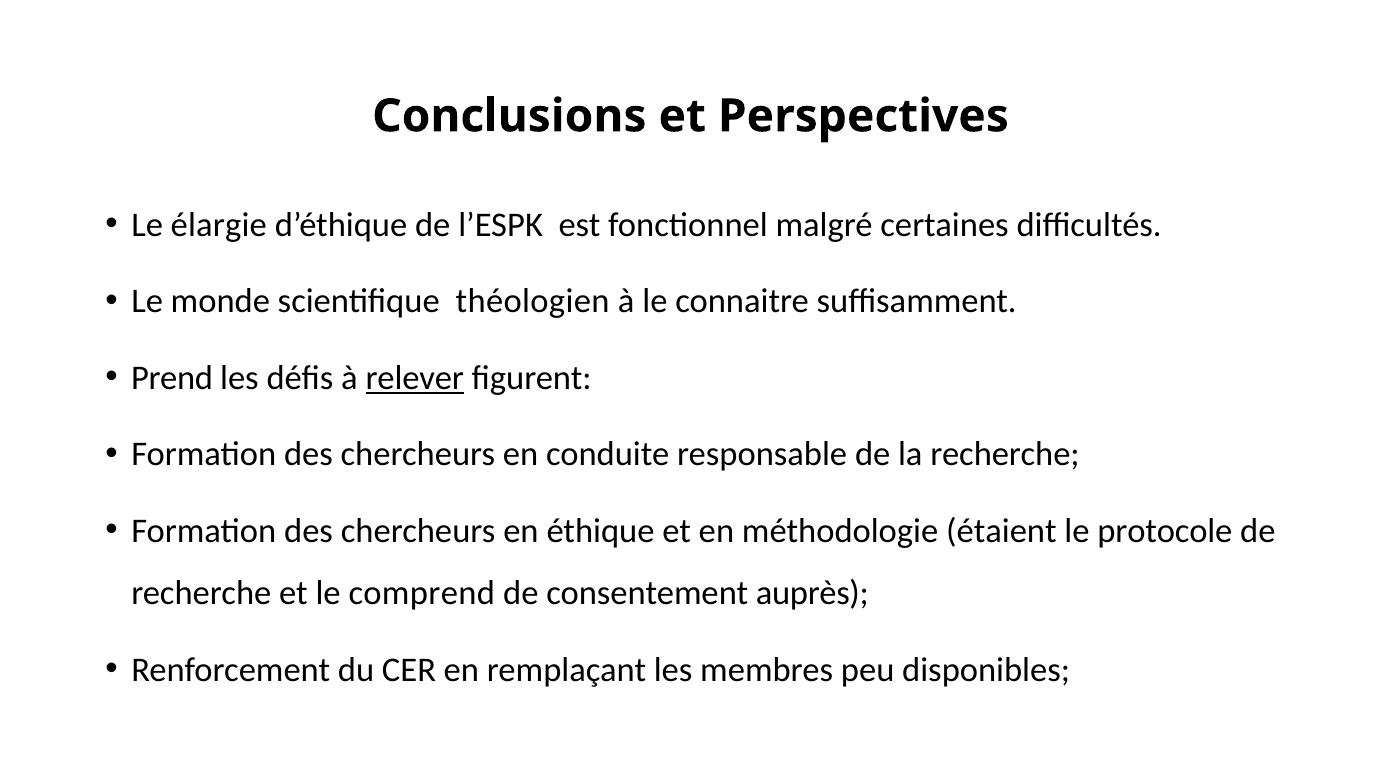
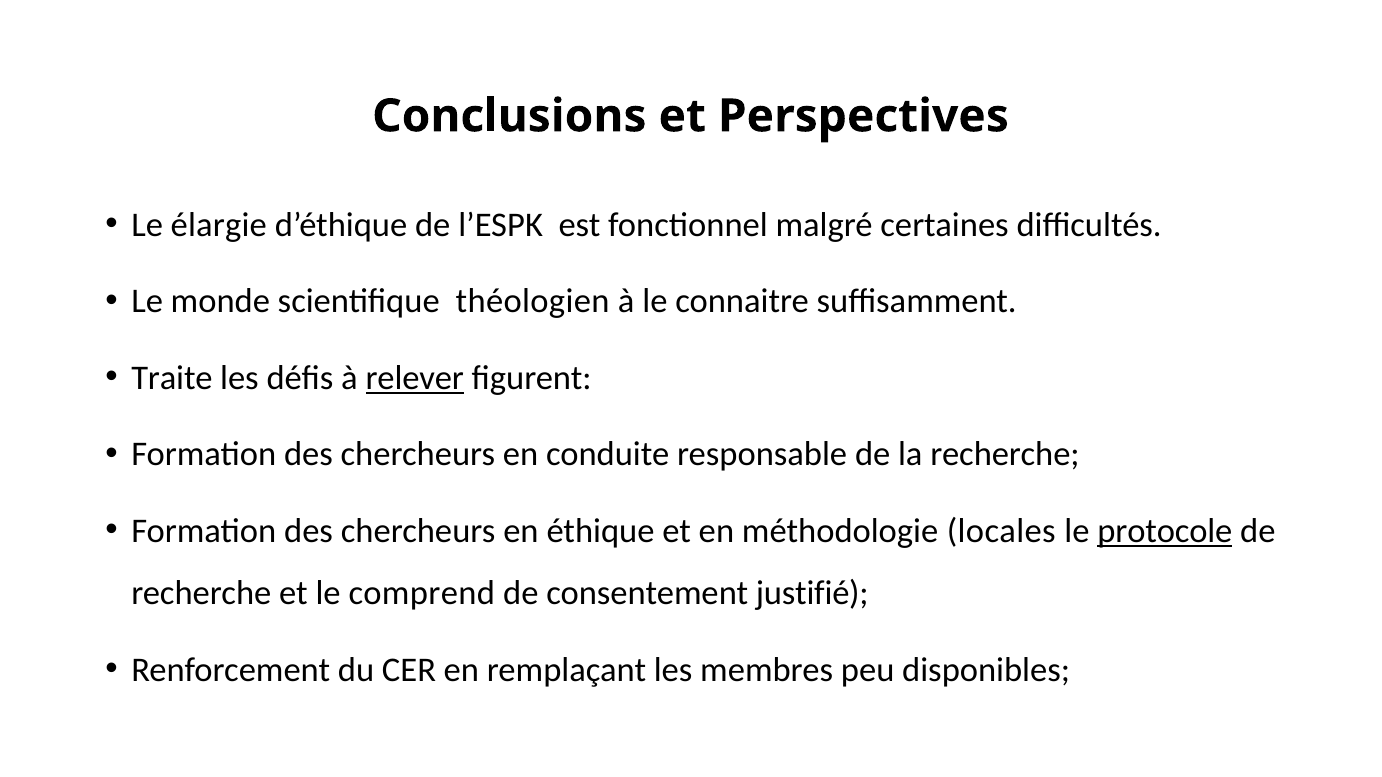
Prend: Prend -> Traite
étaient: étaient -> locales
protocole underline: none -> present
auprès: auprès -> justifié
